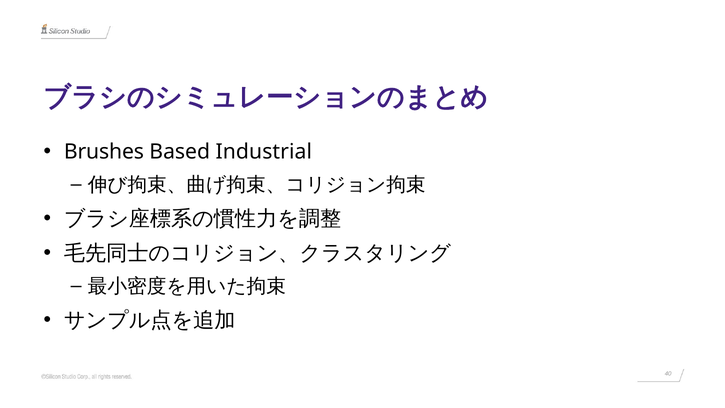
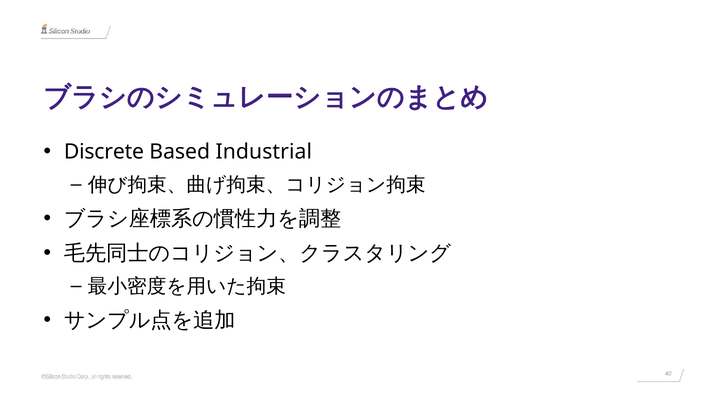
Brushes: Brushes -> Discrete
